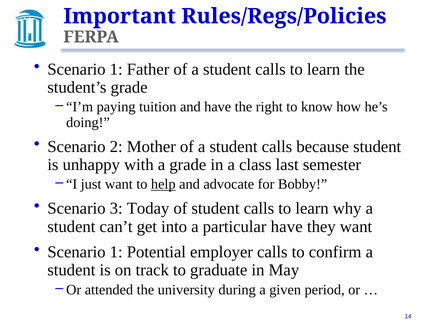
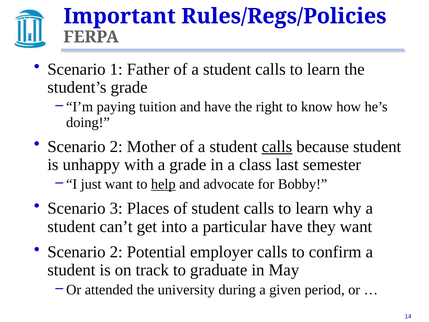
calls at (277, 146) underline: none -> present
Today: Today -> Places
1 at (116, 252): 1 -> 2
